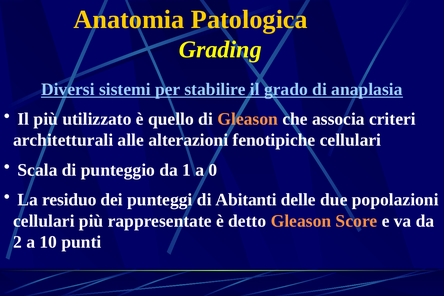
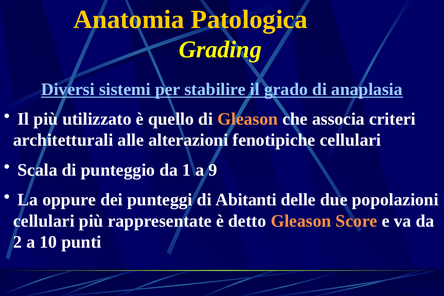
0: 0 -> 9
residuo: residuo -> oppure
